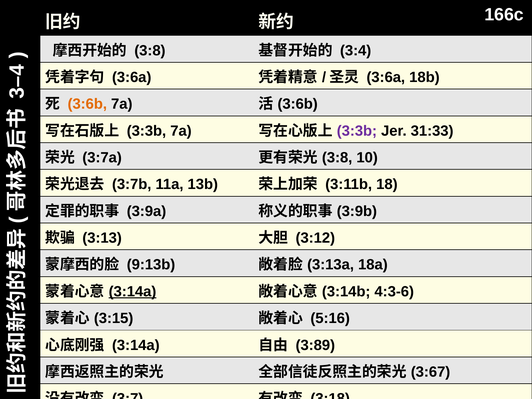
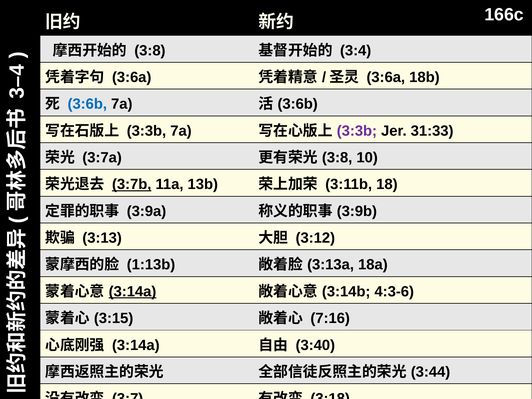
3:6b at (87, 104) colour: orange -> blue
3:7b underline: none -> present
9:13b: 9:13b -> 1:13b
5:16: 5:16 -> 7:16
3:89: 3:89 -> 3:40
3:67: 3:67 -> 3:44
